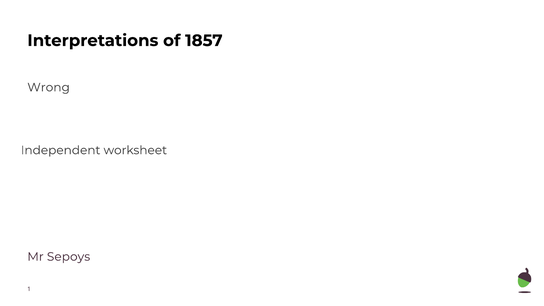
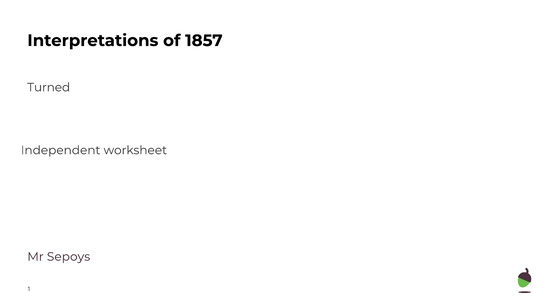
Wrong: Wrong -> Turned
